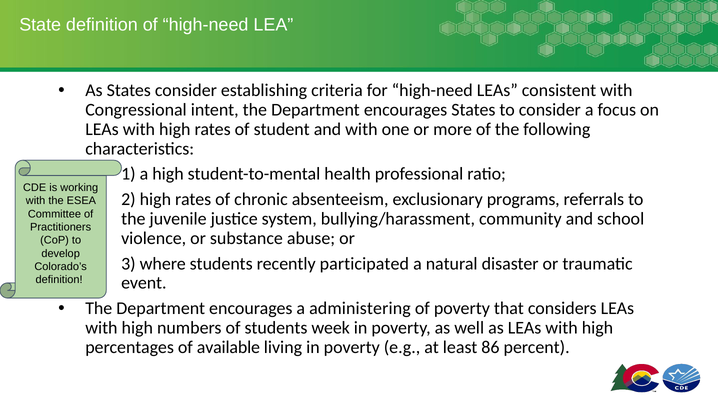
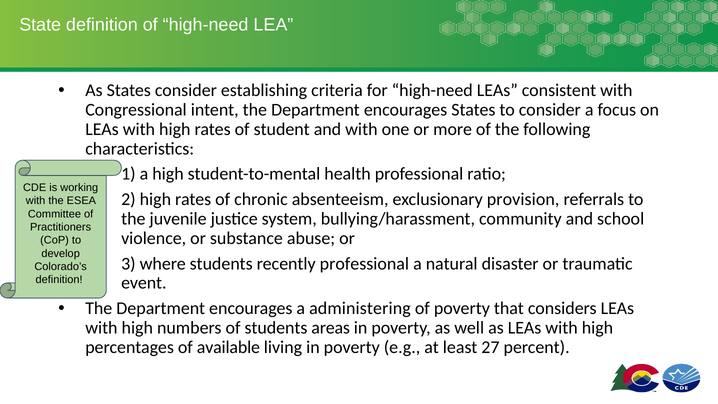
programs: programs -> provision
recently participated: participated -> professional
week: week -> areas
86: 86 -> 27
